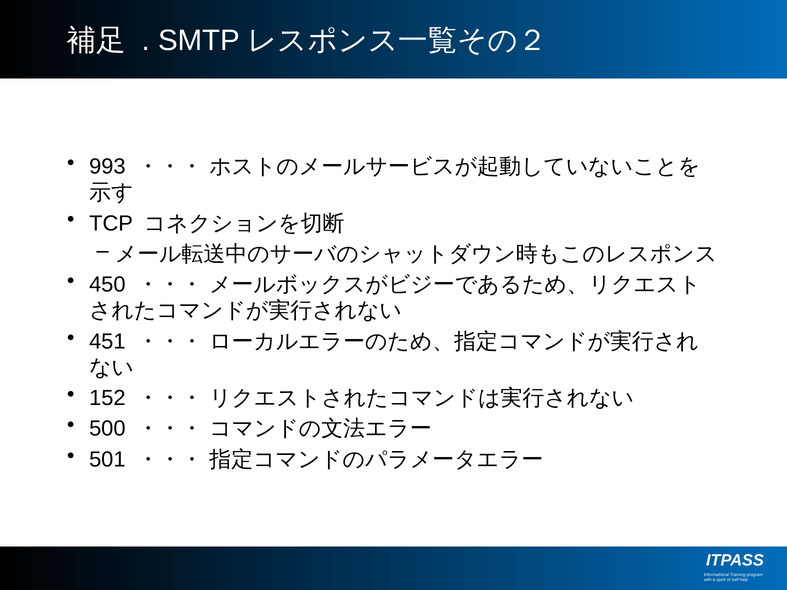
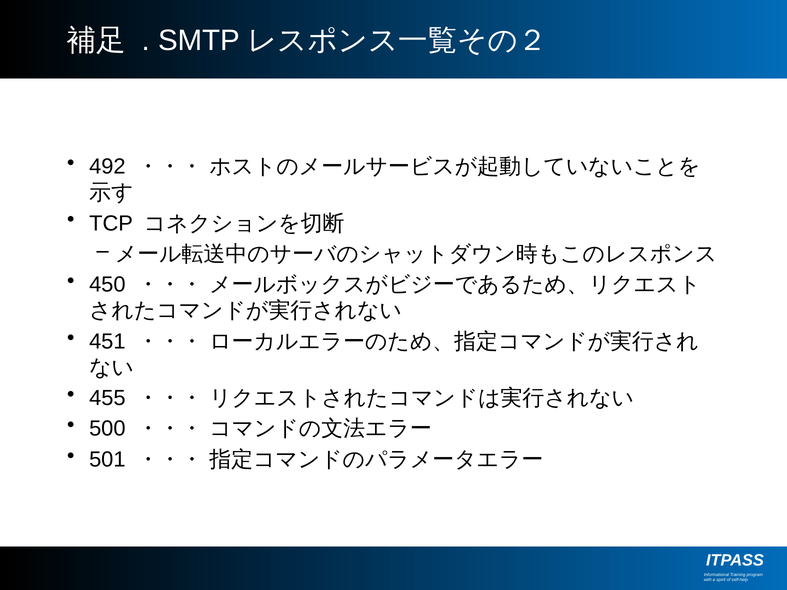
993: 993 -> 492
152: 152 -> 455
